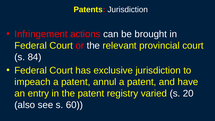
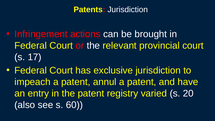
84: 84 -> 17
